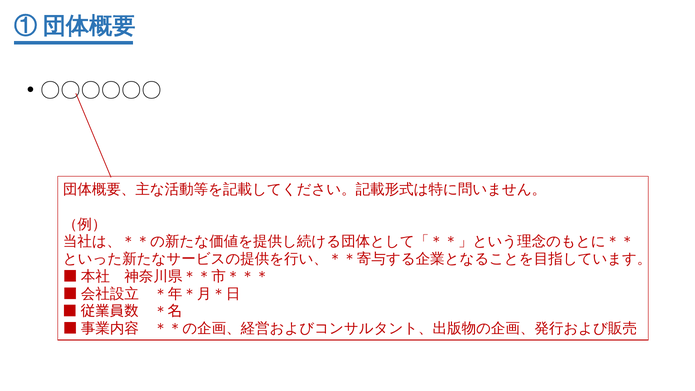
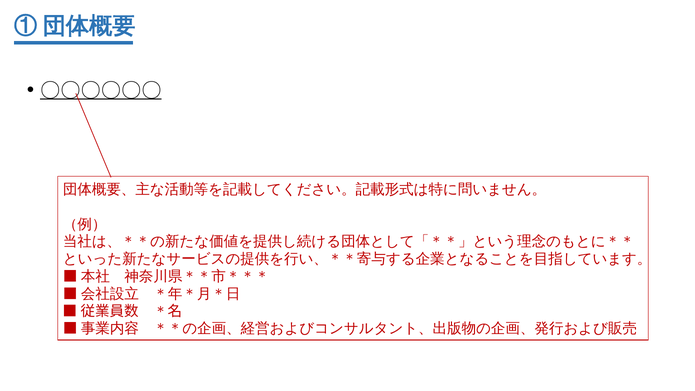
〇〇〇〇〇〇 underline: none -> present
